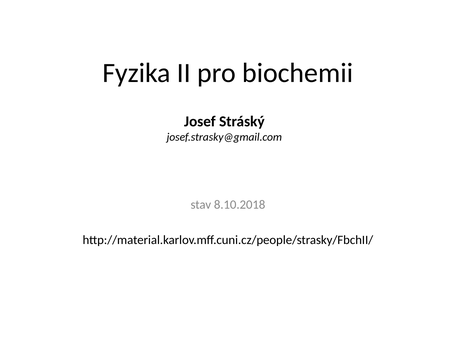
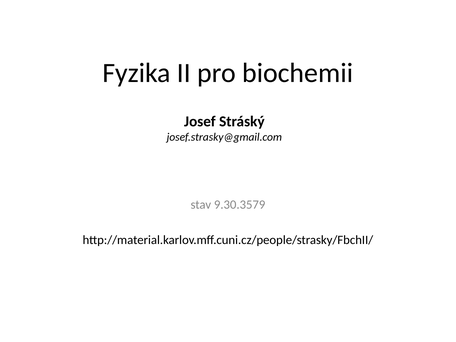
8.10.2018: 8.10.2018 -> 9.30.3579
